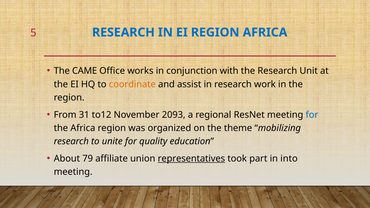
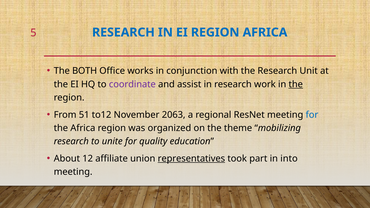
CAME: CAME -> BOTH
coordinate colour: orange -> purple
the at (296, 84) underline: none -> present
31: 31 -> 51
2093: 2093 -> 2063
79: 79 -> 12
